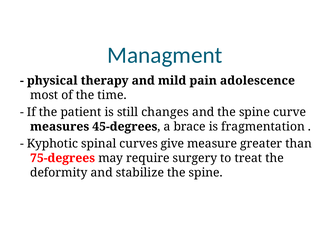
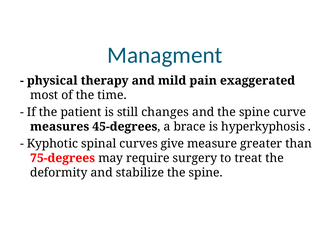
adolescence: adolescence -> exaggerated
fragmentation: fragmentation -> hyperkyphosis
